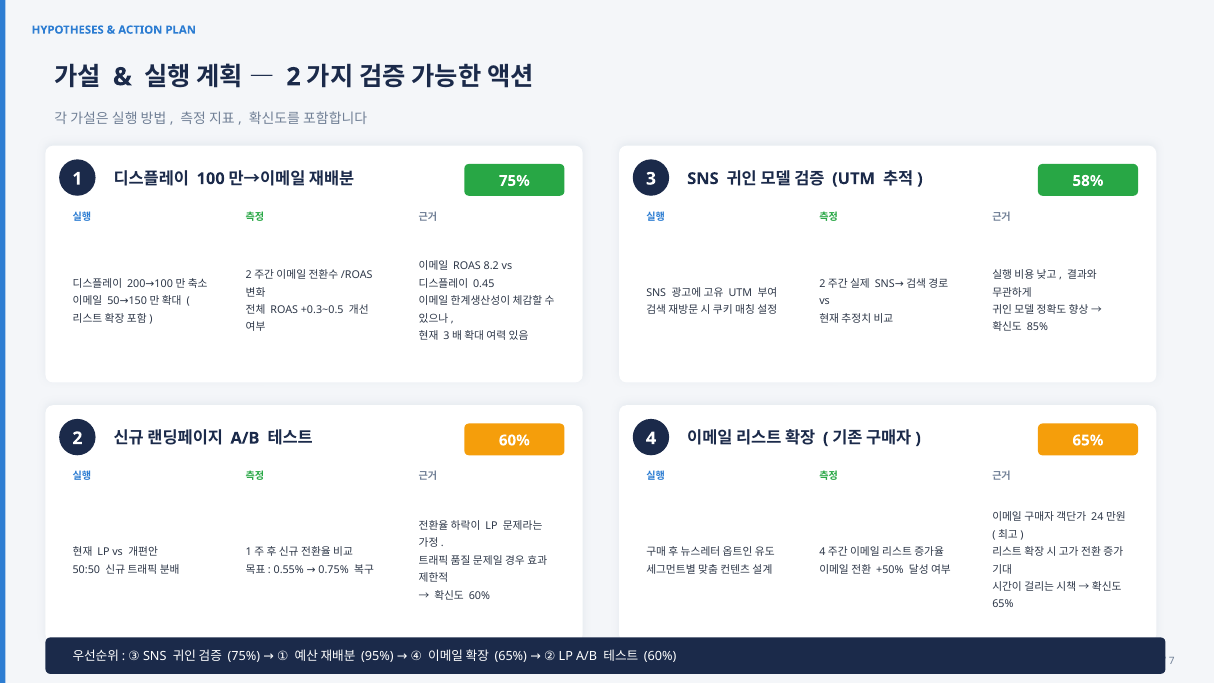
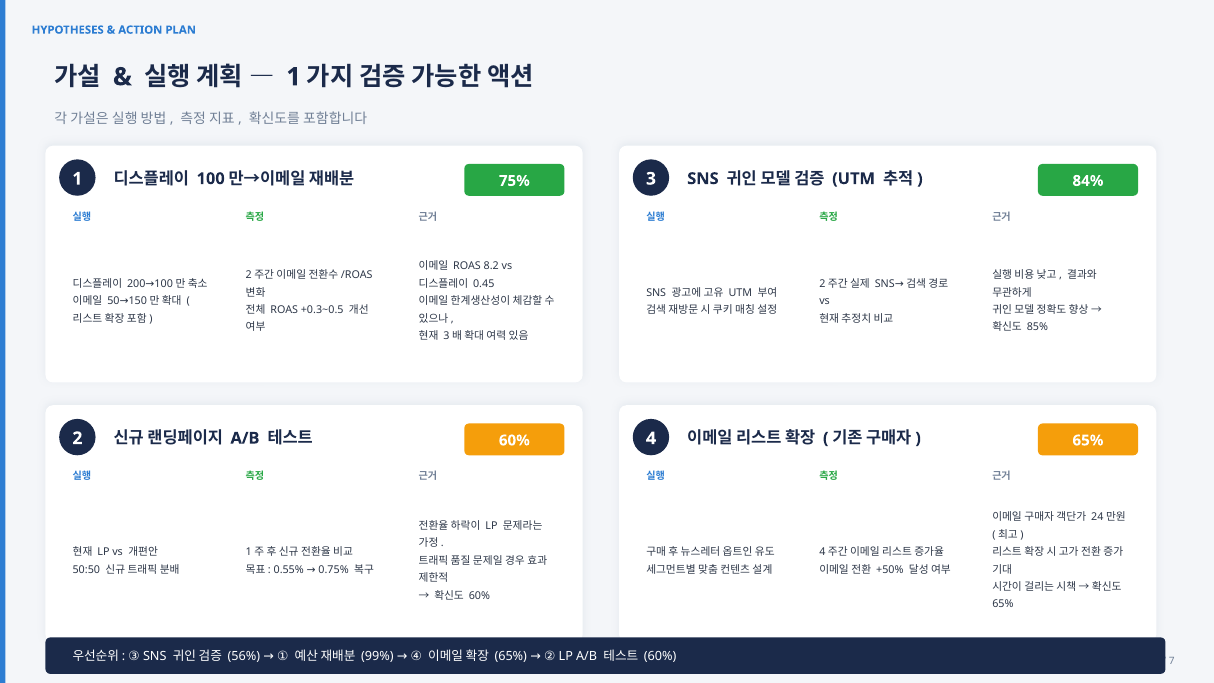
2 at (294, 77): 2 -> 1
58%: 58% -> 84%
75% at (244, 656): 75% -> 56%
95%: 95% -> 99%
